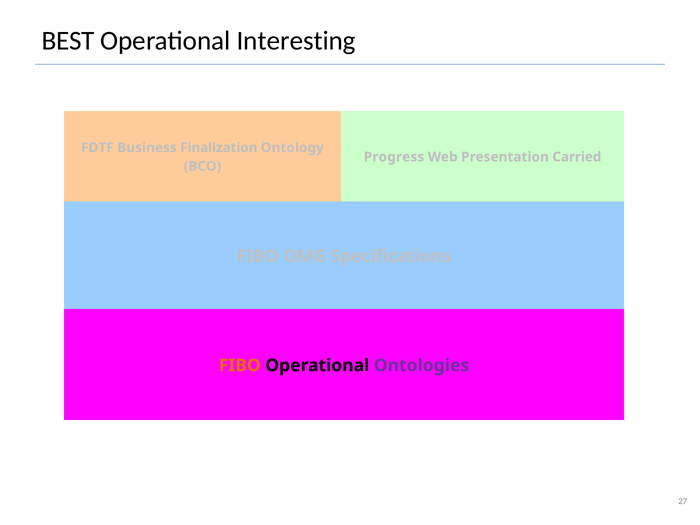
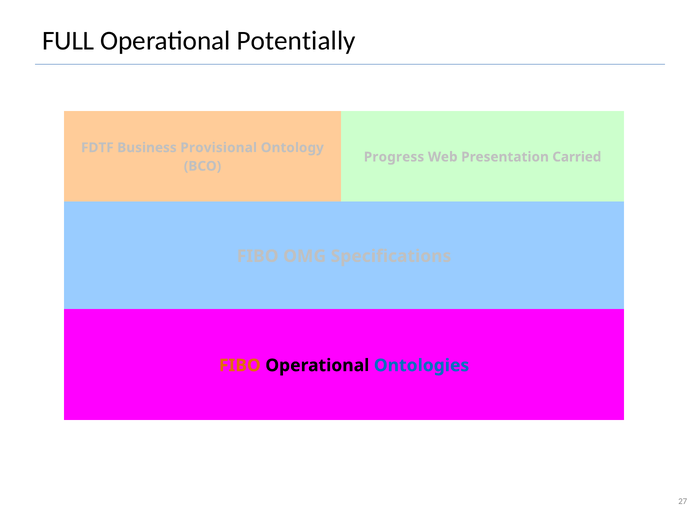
BEST: BEST -> FULL
Interesting: Interesting -> Potentially
Finalization: Finalization -> Provisional
Ontologies colour: purple -> blue
